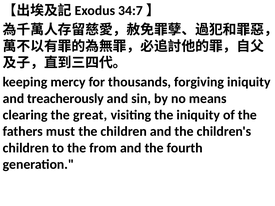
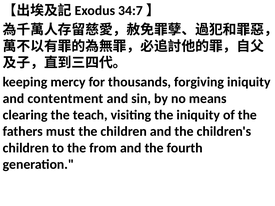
treacherously: treacherously -> contentment
great: great -> teach
